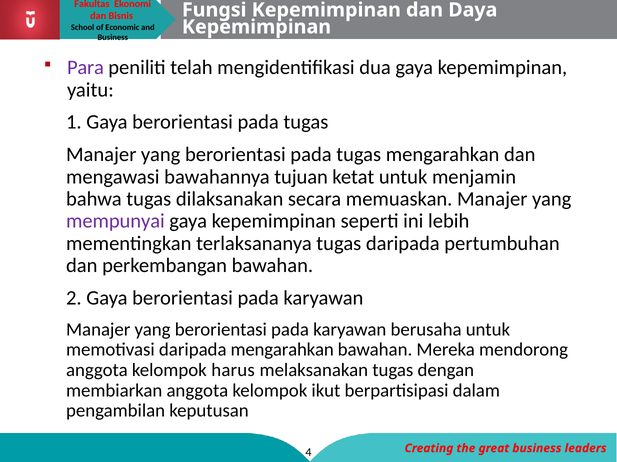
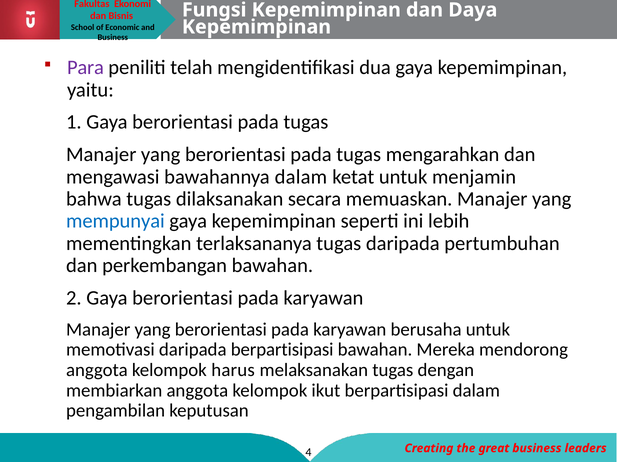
bawahannya tujuan: tujuan -> dalam
mempunyai colour: purple -> blue
daripada mengarahkan: mengarahkan -> berpartisipasi
